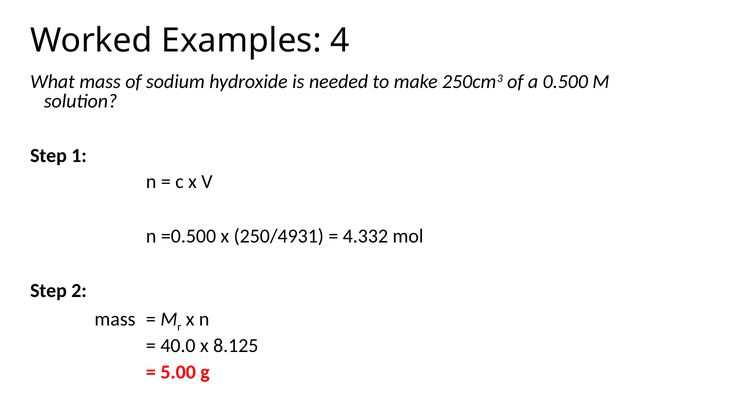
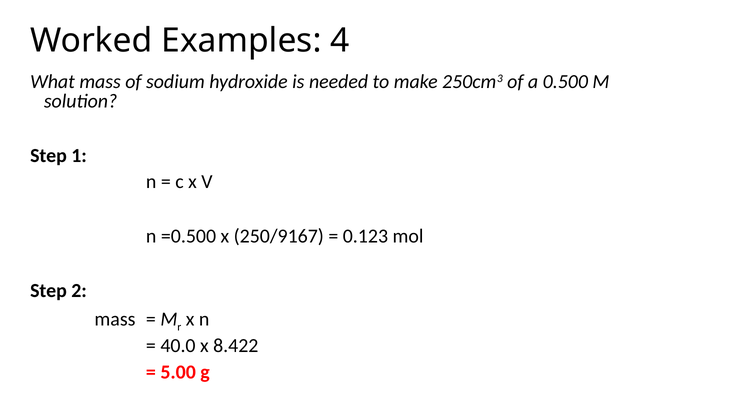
250/4931: 250/4931 -> 250/9167
4.332: 4.332 -> 0.123
8.125: 8.125 -> 8.422
